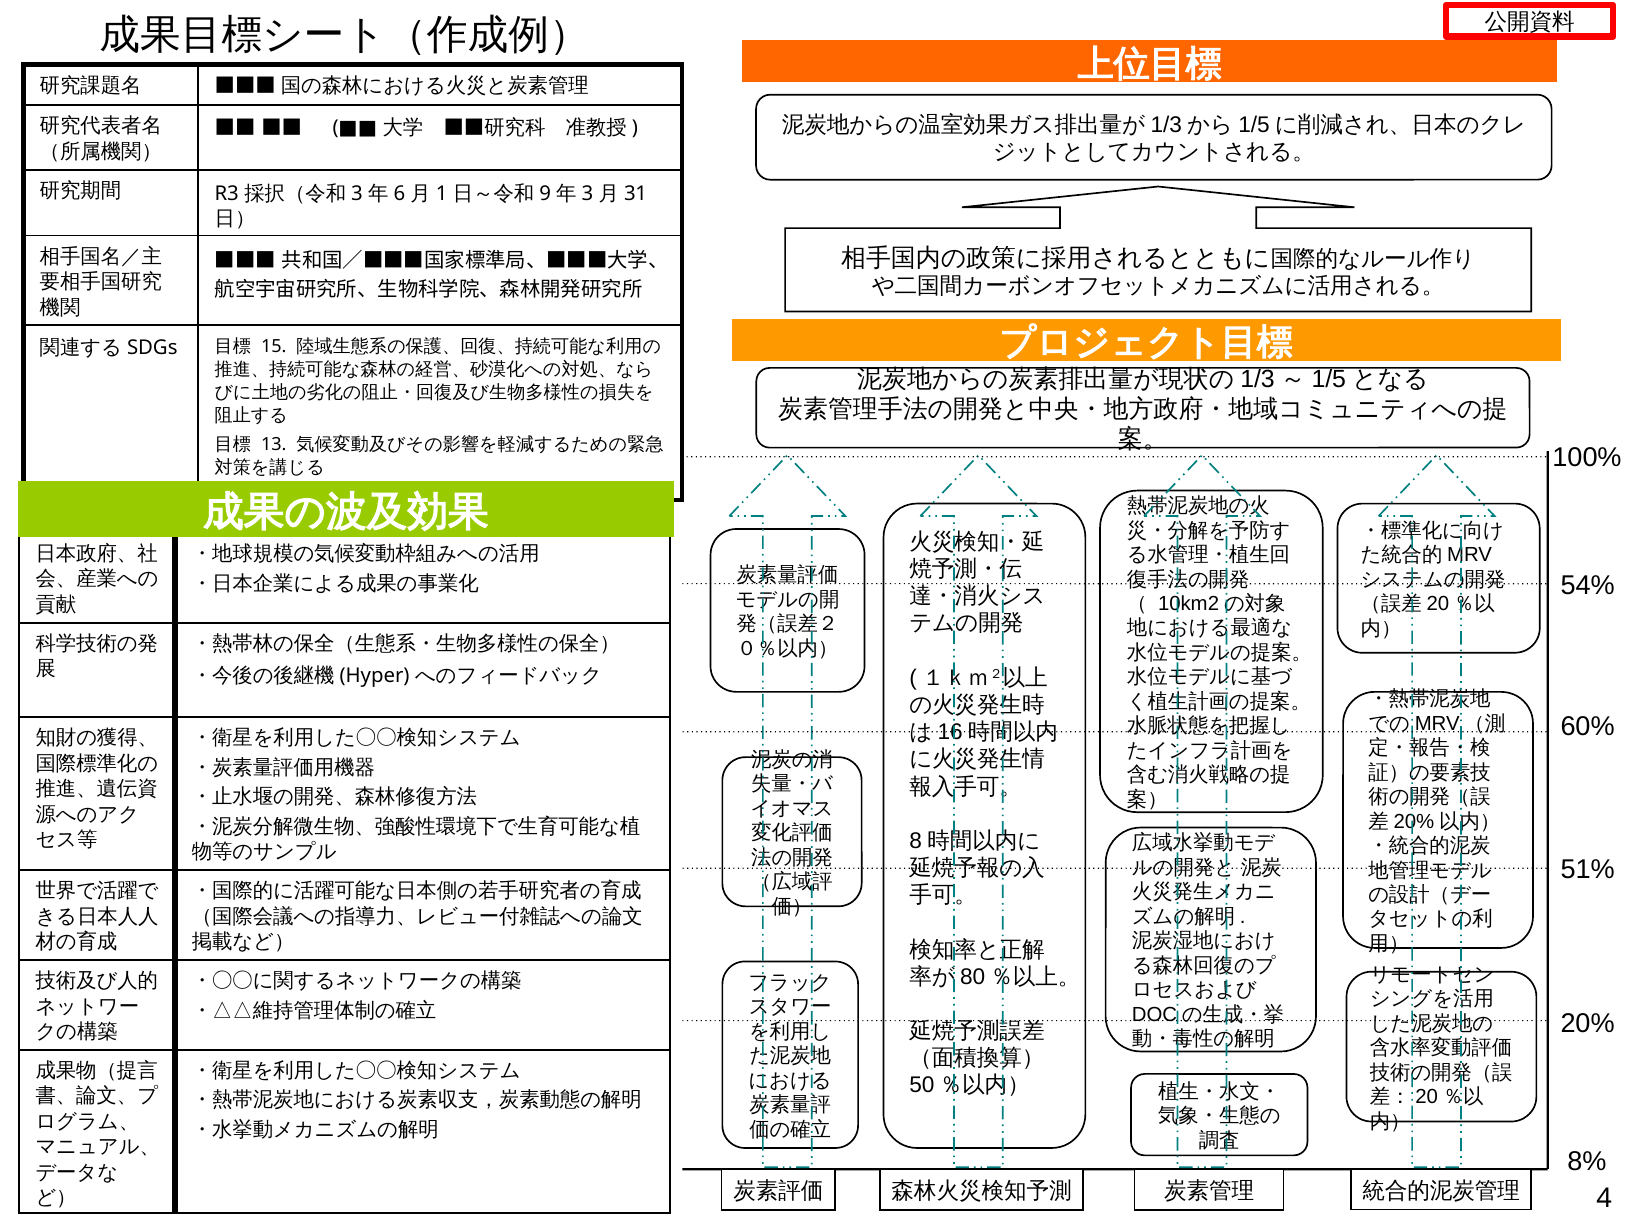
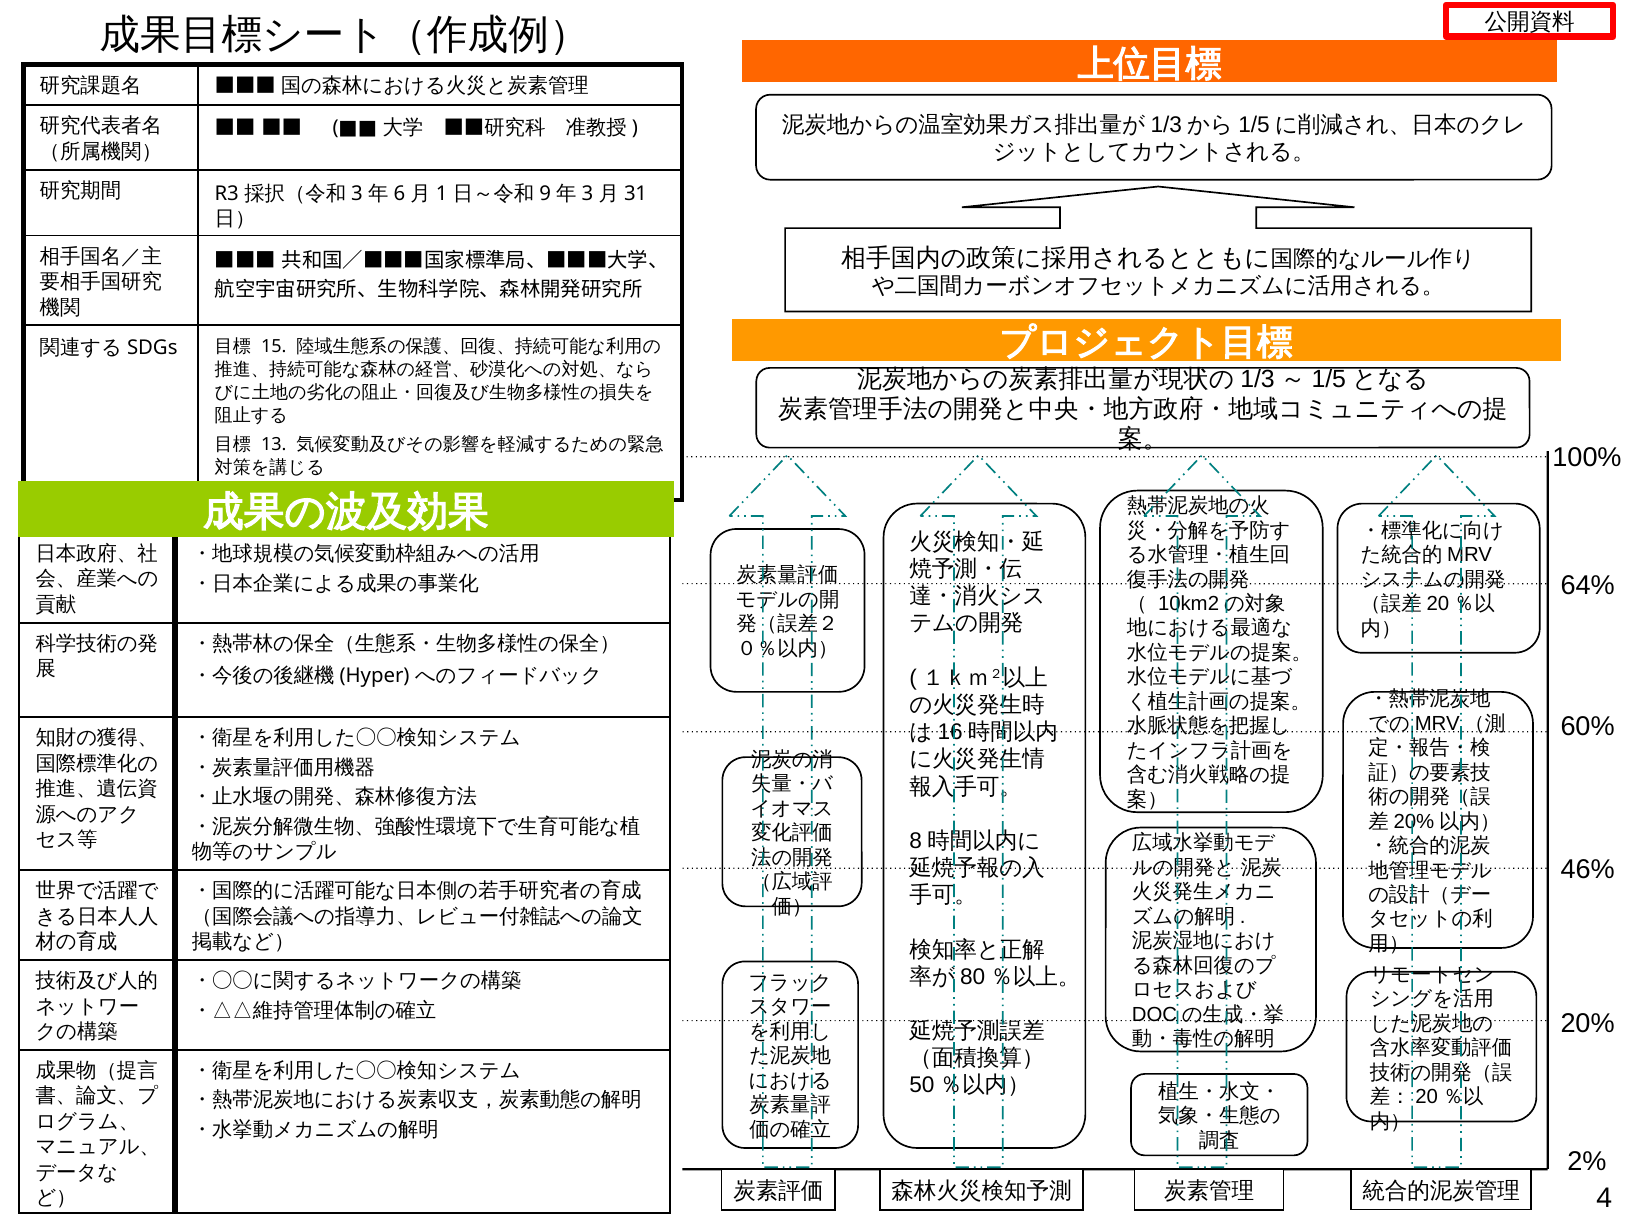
54%: 54% -> 64%
51%: 51% -> 46%
8%: 8% -> 2%
